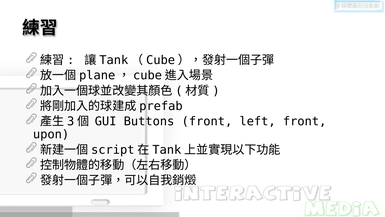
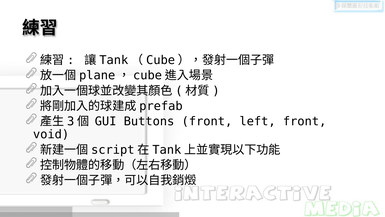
upon: upon -> void
